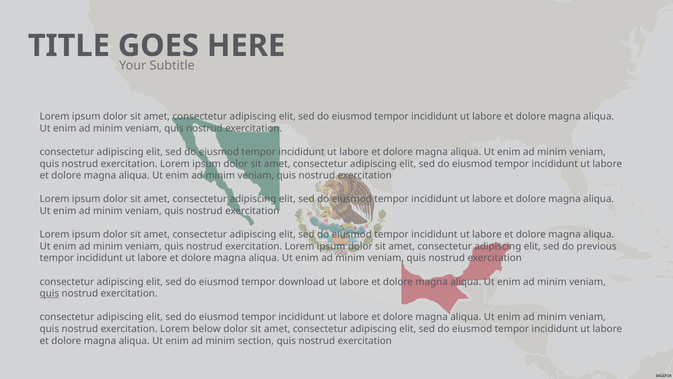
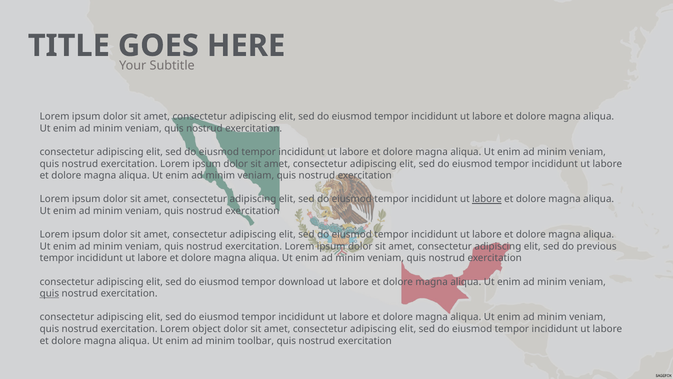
labore at (487, 199) underline: none -> present
below: below -> object
section: section -> toolbar
